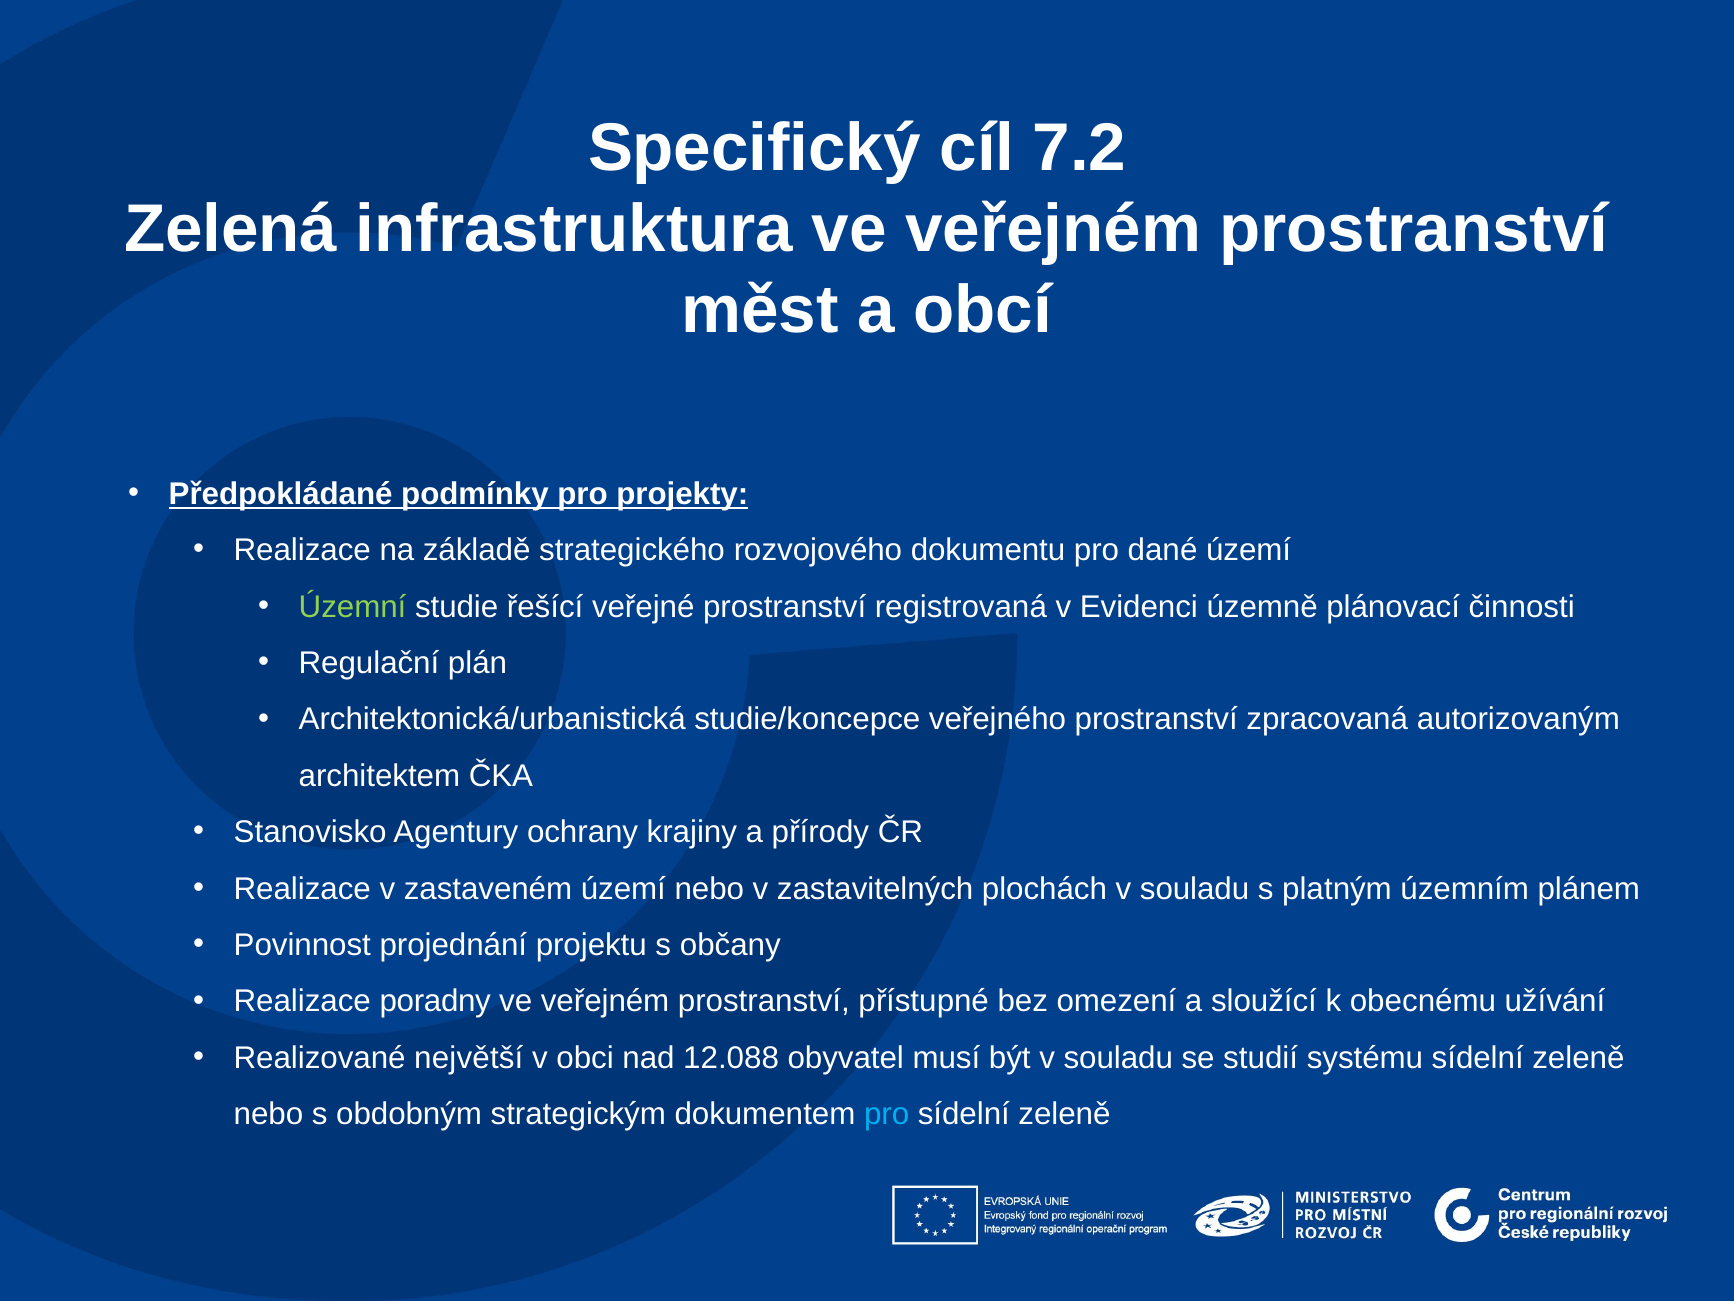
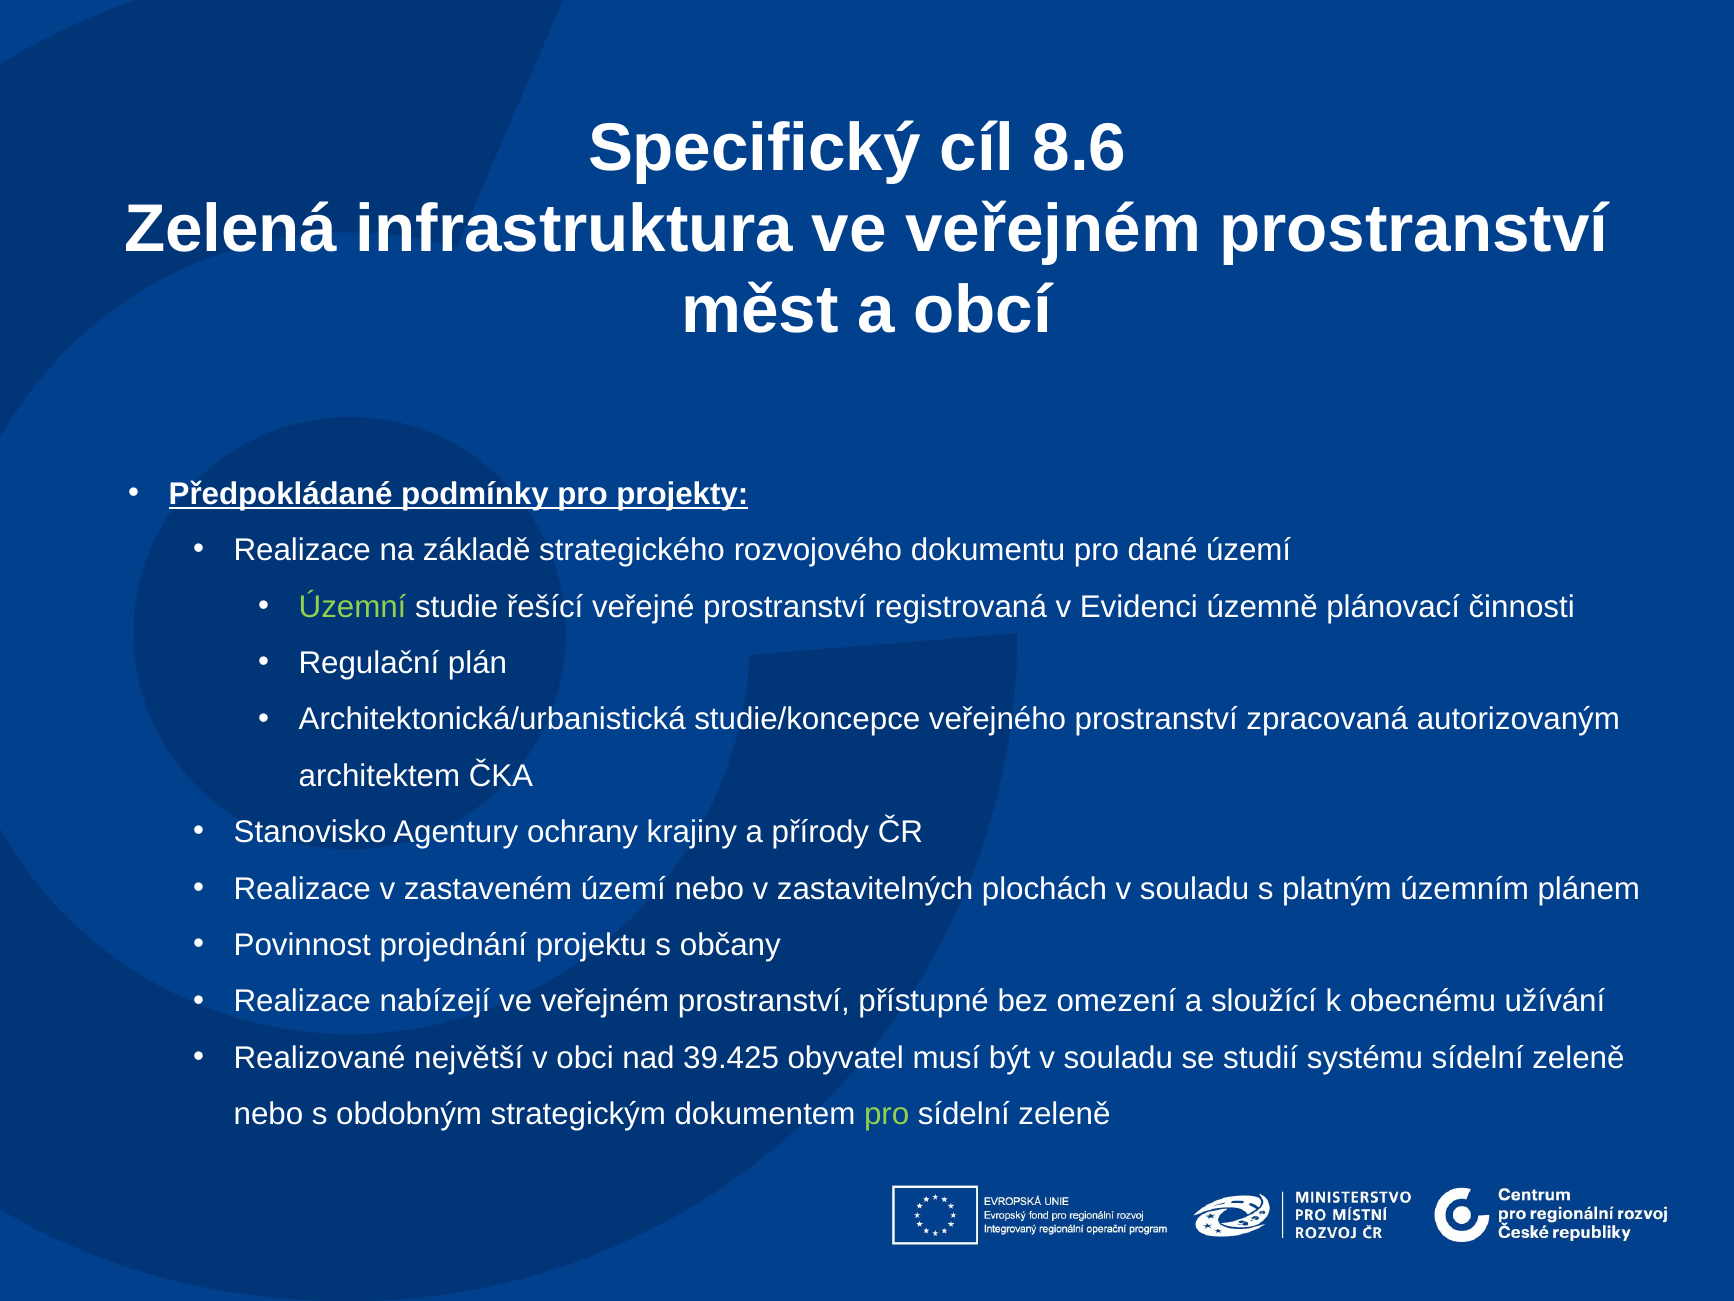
7.2: 7.2 -> 8.6
poradny: poradny -> nabízejí
12.088: 12.088 -> 39.425
pro at (887, 1114) colour: light blue -> light green
